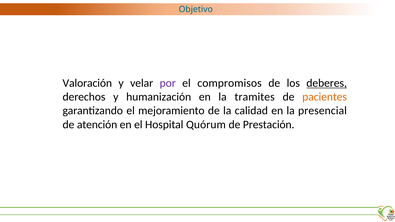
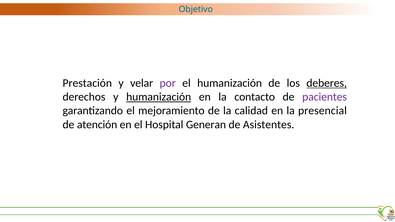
Valoración: Valoración -> Prestación
el compromisos: compromisos -> humanización
humanización at (159, 97) underline: none -> present
tramites: tramites -> contacto
pacientes colour: orange -> purple
Quórum: Quórum -> Generan
Prestación: Prestación -> Asistentes
